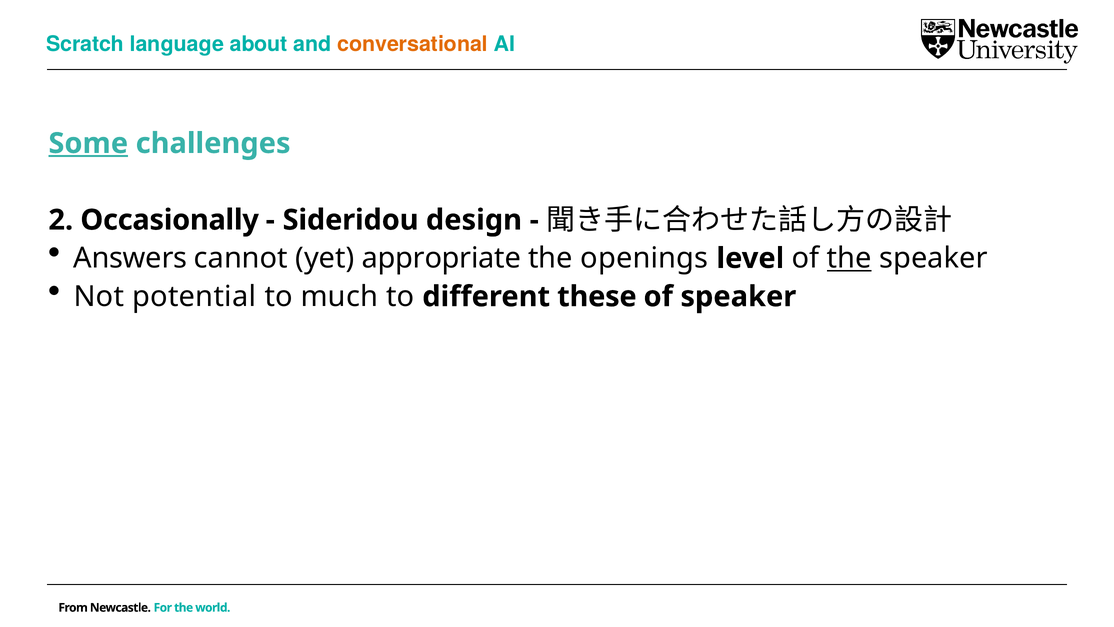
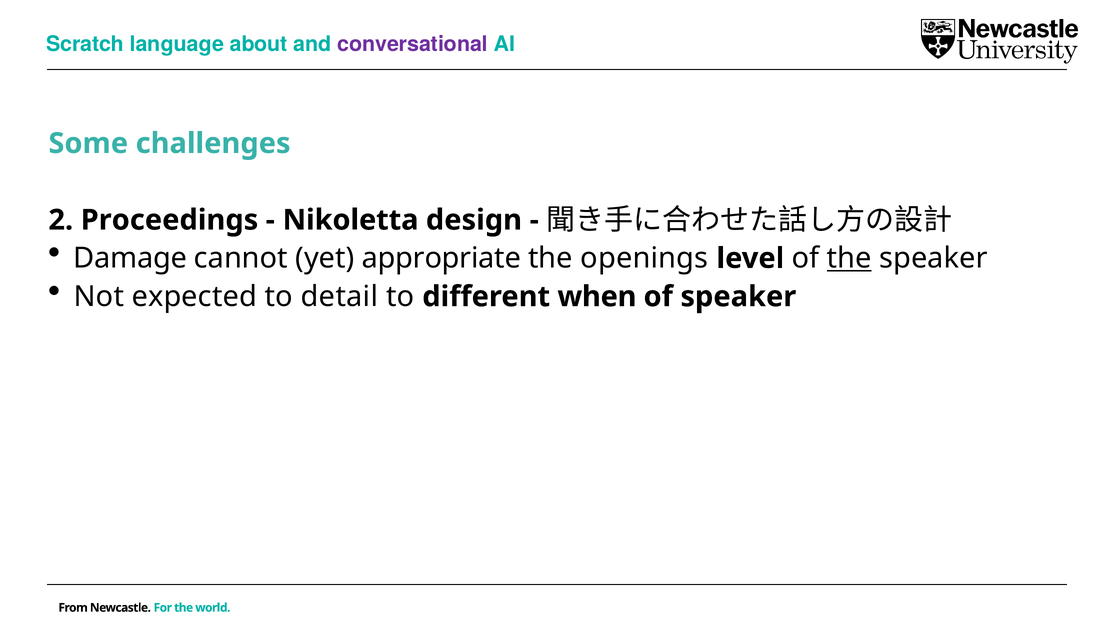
conversational colour: orange -> purple
Some underline: present -> none
Occasionally: Occasionally -> Proceedings
Sideridou: Sideridou -> Nikoletta
Answers: Answers -> Damage
potential: potential -> expected
much: much -> detail
these: these -> when
